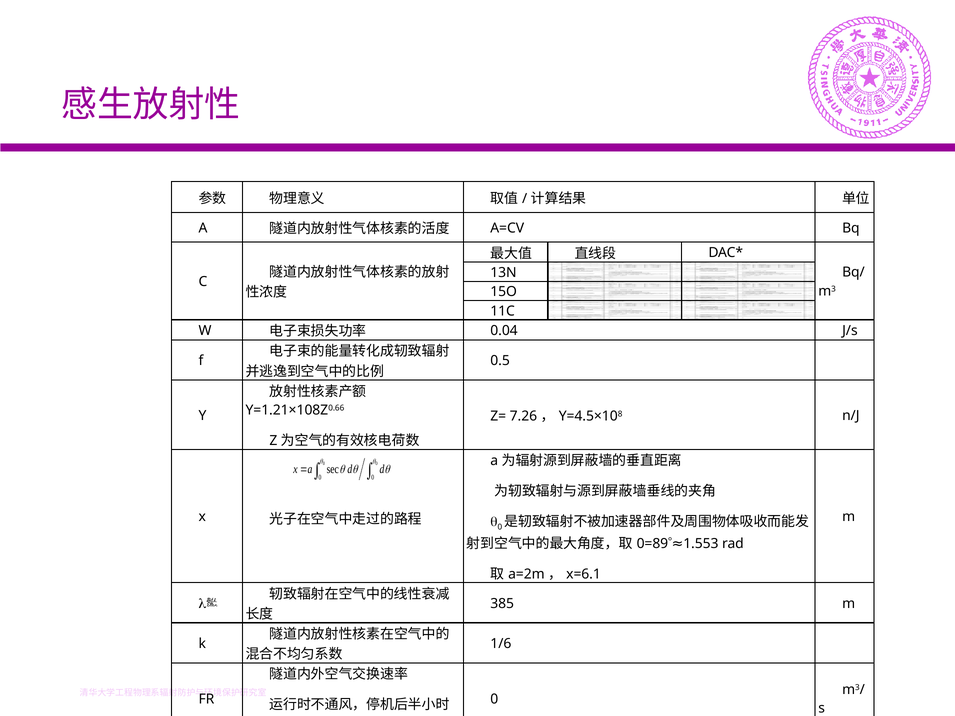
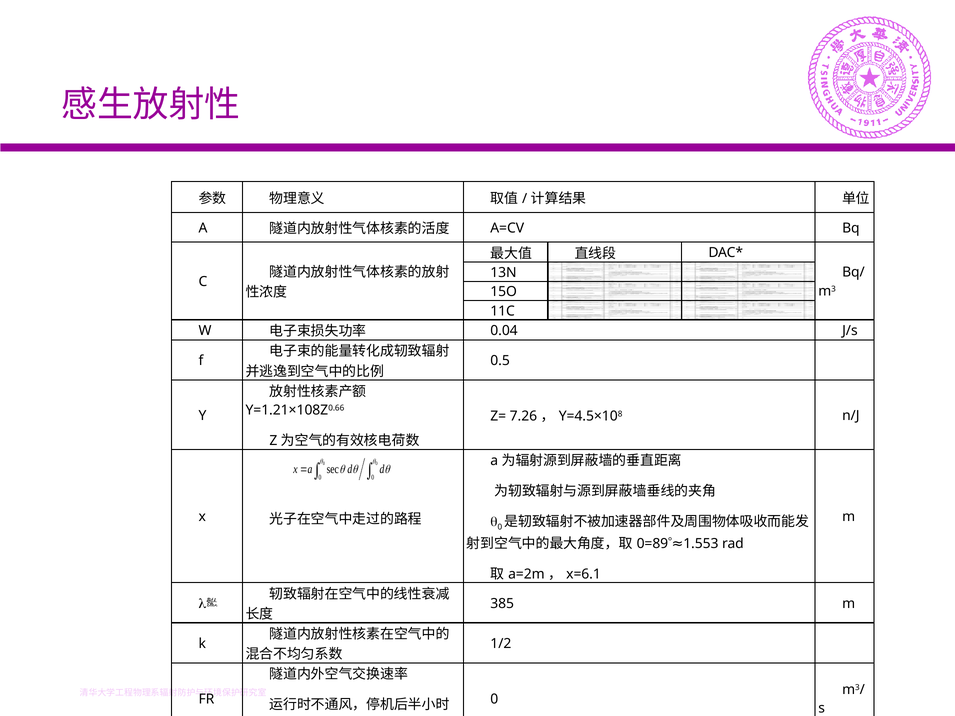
1/6: 1/6 -> 1/2
